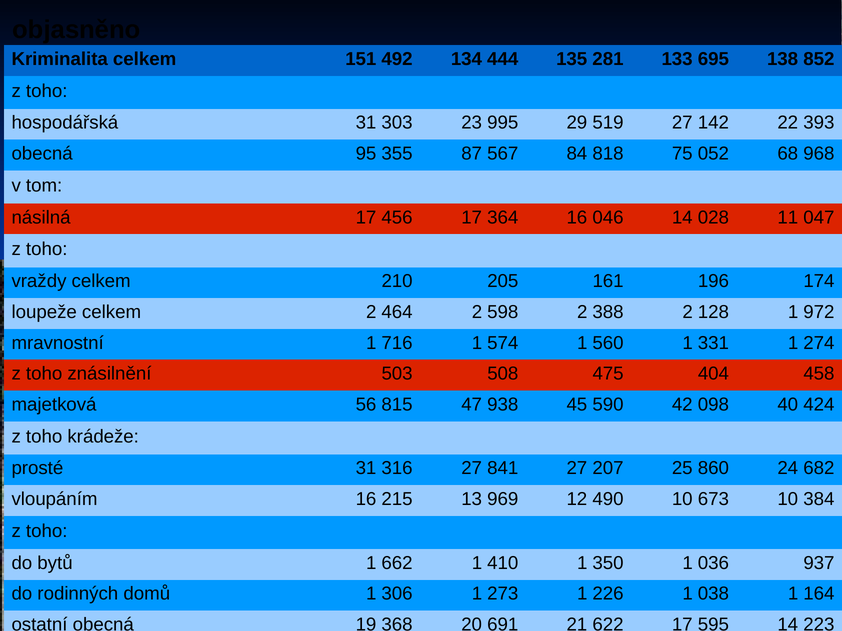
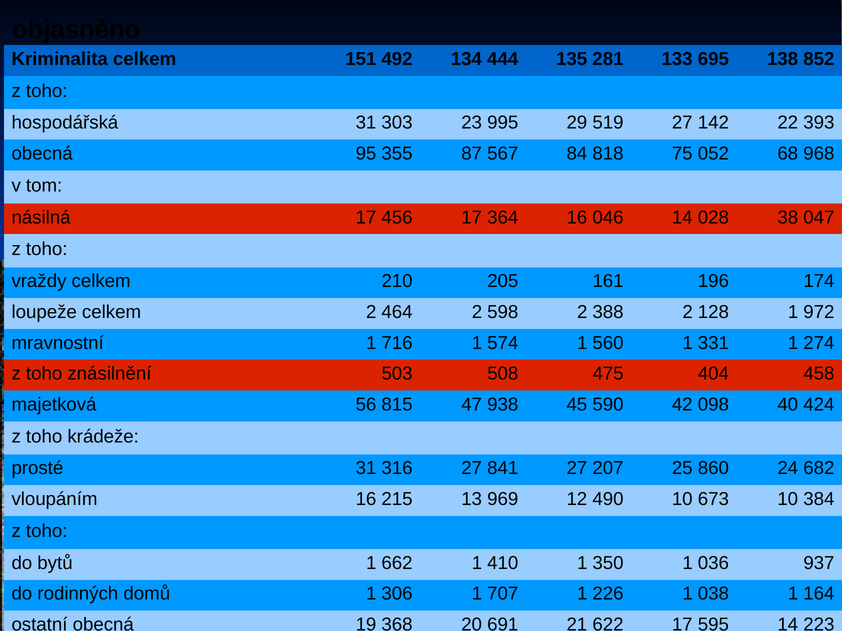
11: 11 -> 38
273: 273 -> 707
